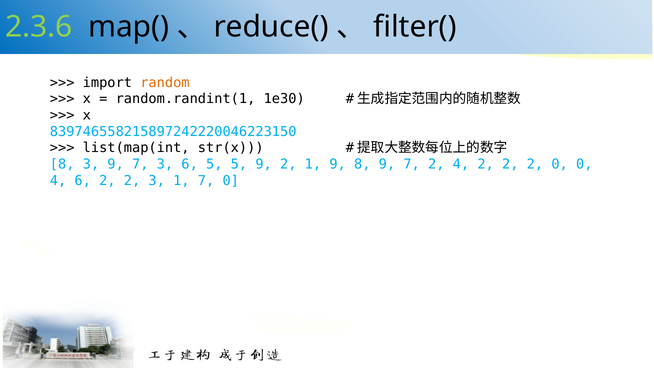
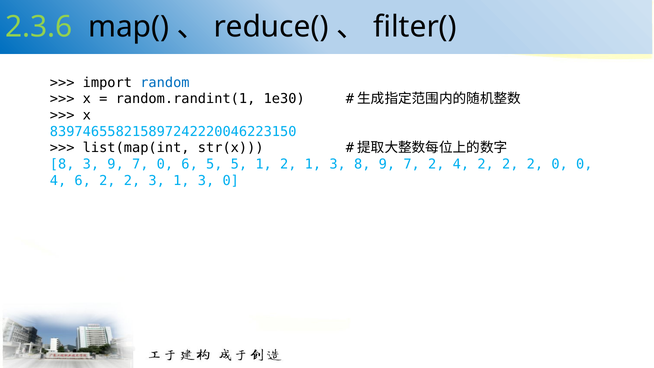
random colour: orange -> blue
7 3: 3 -> 0
5 9: 9 -> 1
2 1 9: 9 -> 3
3 1 7: 7 -> 3
